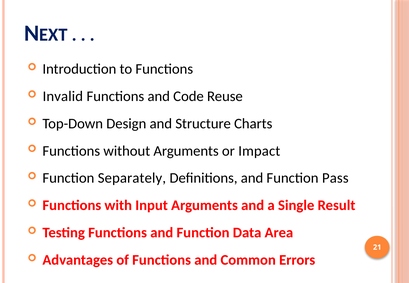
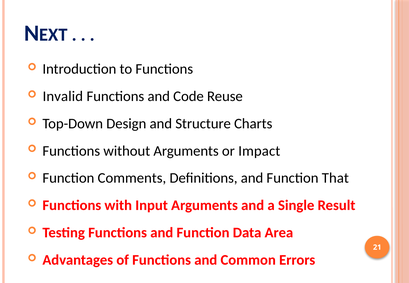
Separately: Separately -> Comments
Pass: Pass -> That
